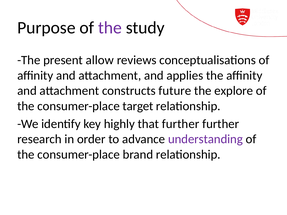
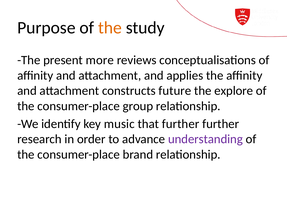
the at (110, 28) colour: purple -> orange
allow: allow -> more
target: target -> group
highly: highly -> music
